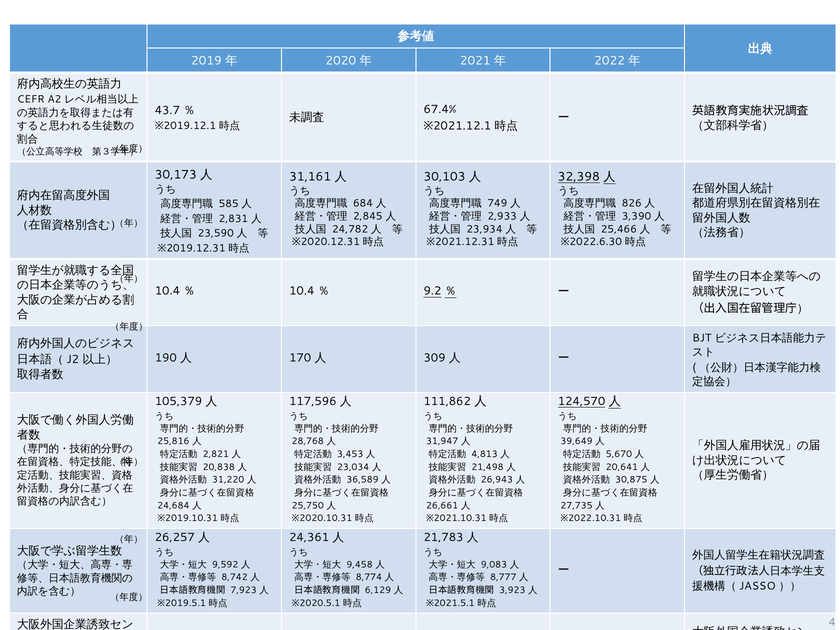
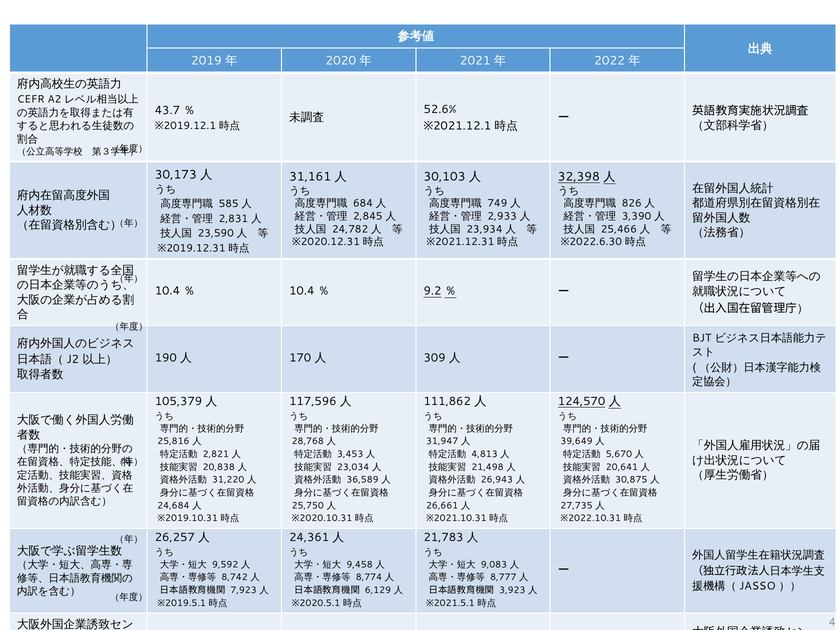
67.4%: 67.4% -> 52.6%
